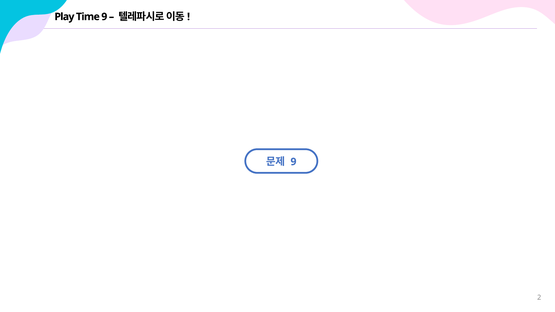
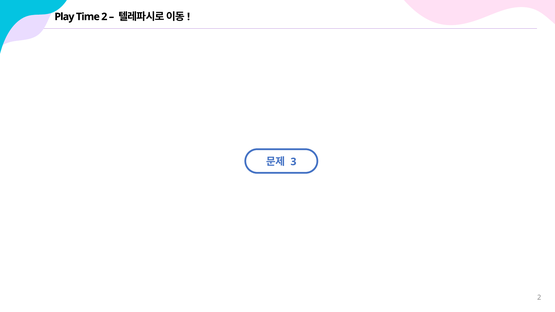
Time 9: 9 -> 2
9 at (293, 162): 9 -> 3
